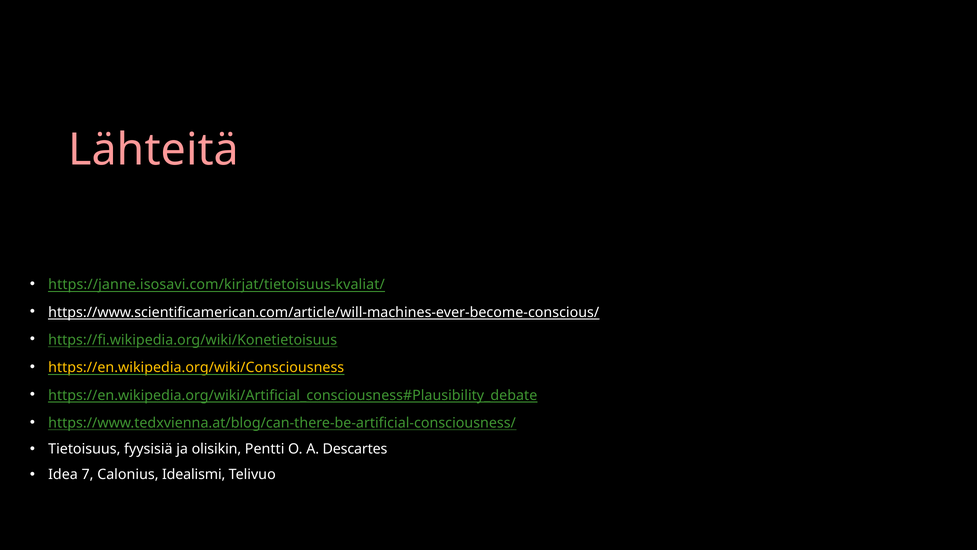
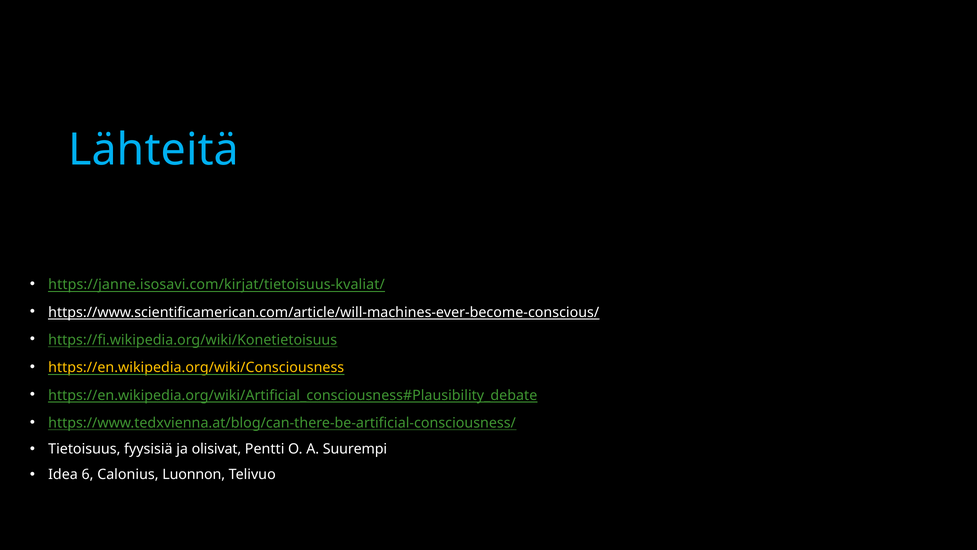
Lähteitä colour: pink -> light blue
olisikin: olisikin -> olisivat
Descartes: Descartes -> Suurempi
7: 7 -> 6
Idealismi: Idealismi -> Luonnon
